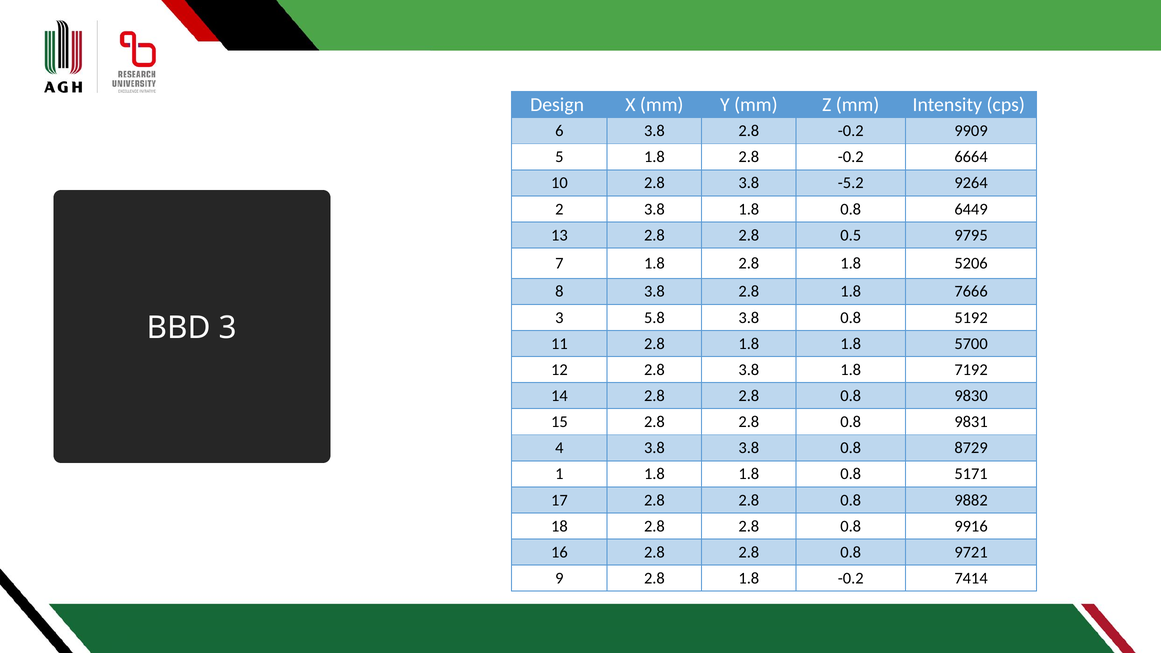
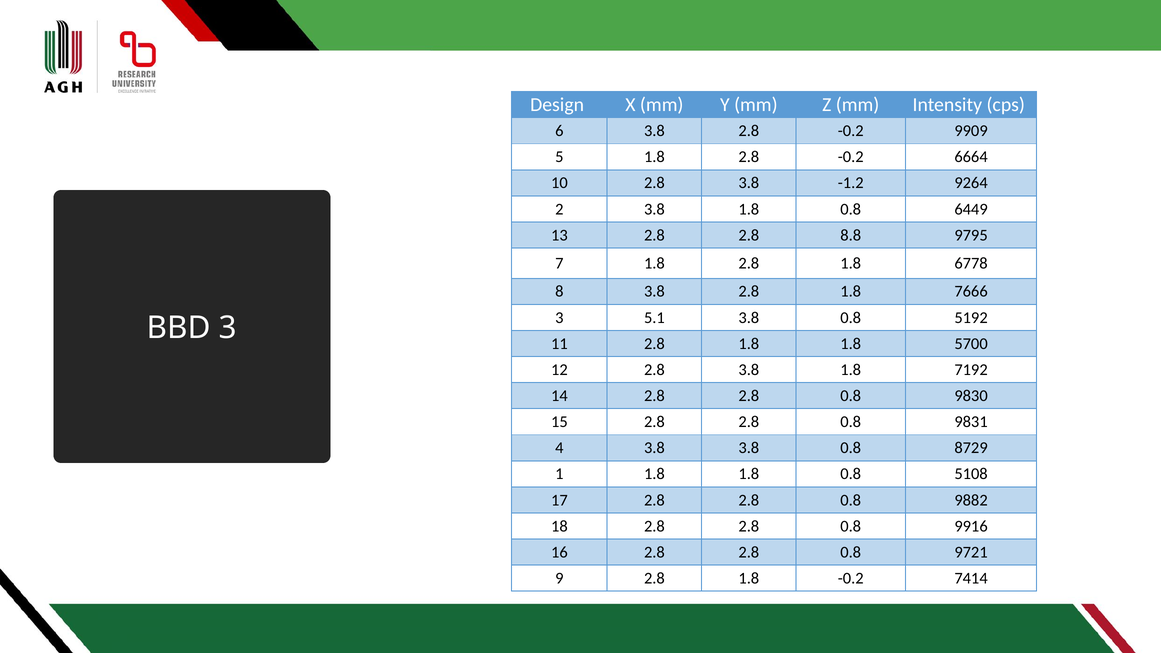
-5.2: -5.2 -> -1.2
0.5: 0.5 -> 8.8
5206: 5206 -> 6778
5.8: 5.8 -> 5.1
5171: 5171 -> 5108
